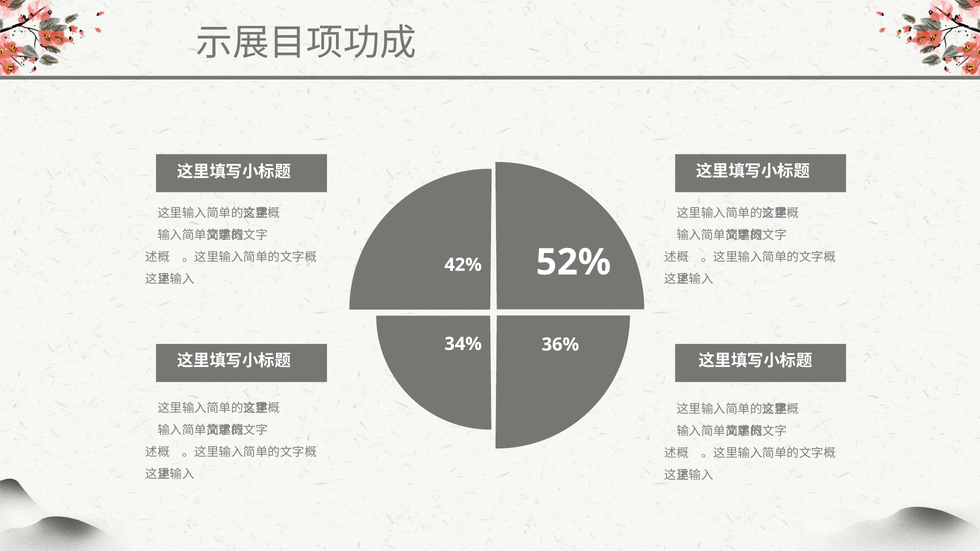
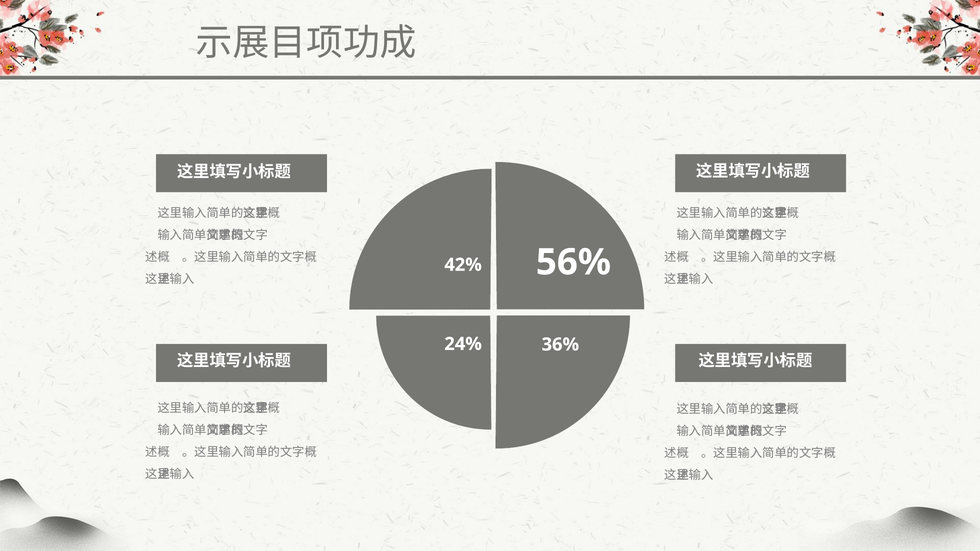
52%: 52% -> 56%
34%: 34% -> 24%
